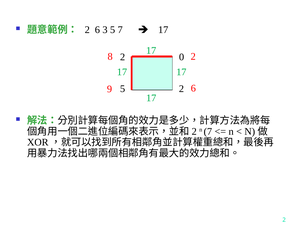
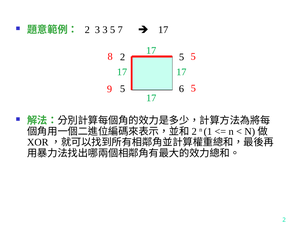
2 6: 6 -> 3
8 2: 2 -> 5
2 0: 0 -> 5
5 2: 2 -> 6
9 6: 6 -> 5
n 7: 7 -> 1
